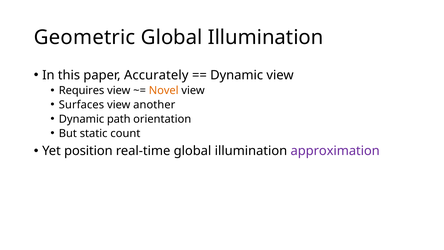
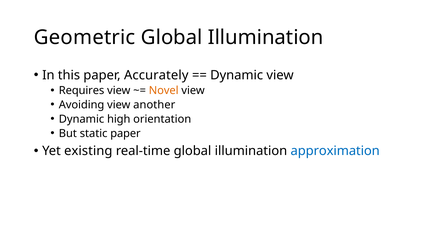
Surfaces: Surfaces -> Avoiding
path: path -> high
static count: count -> paper
position: position -> existing
approximation colour: purple -> blue
